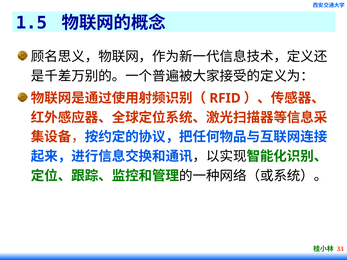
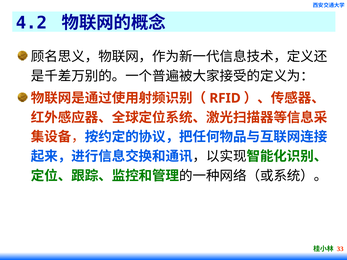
1.5: 1.5 -> 4.2
